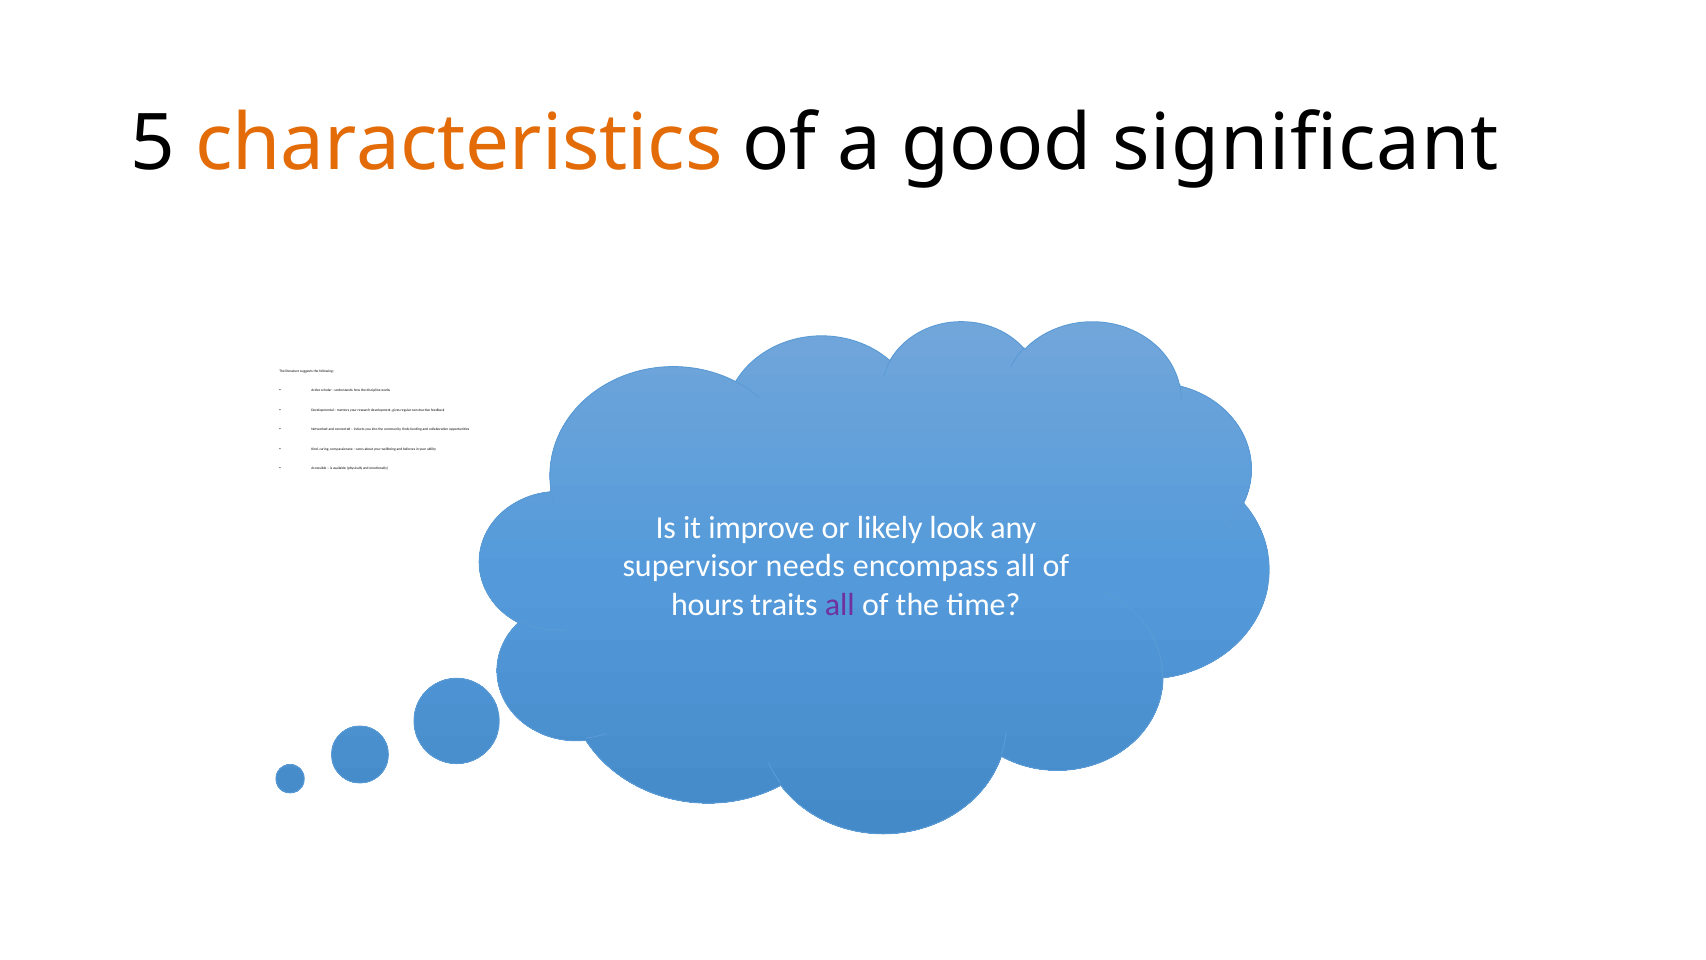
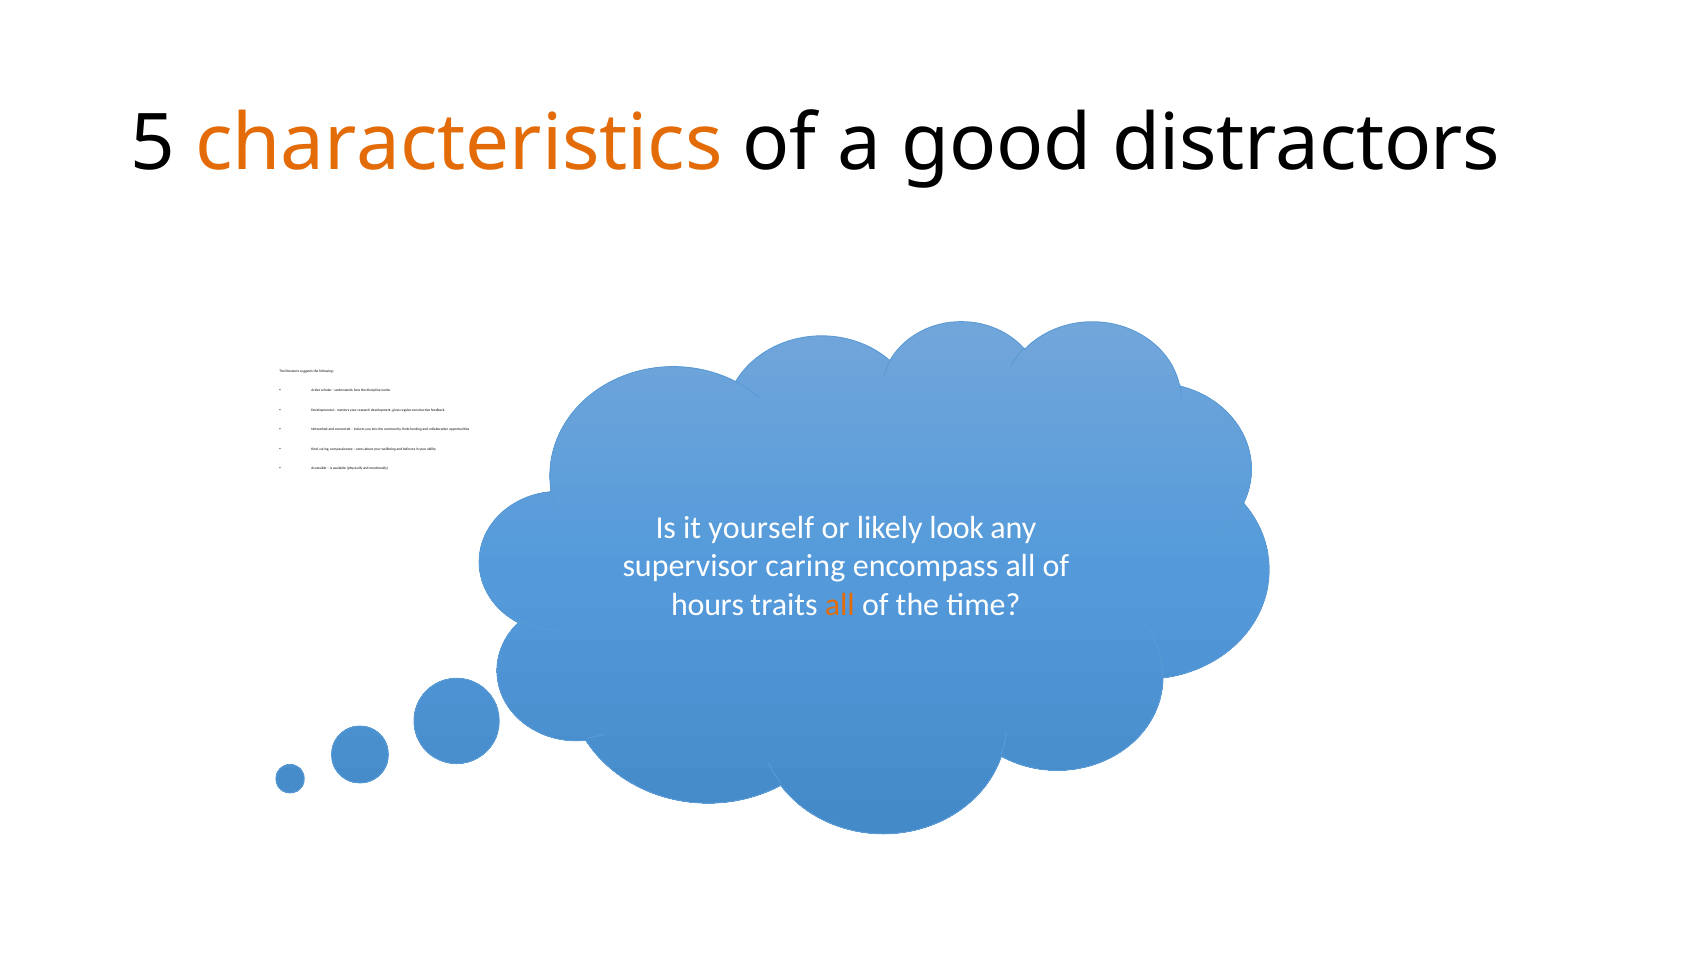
significant: significant -> distractors
improve: improve -> yourself
supervisor needs: needs -> caring
all at (840, 604) colour: purple -> orange
